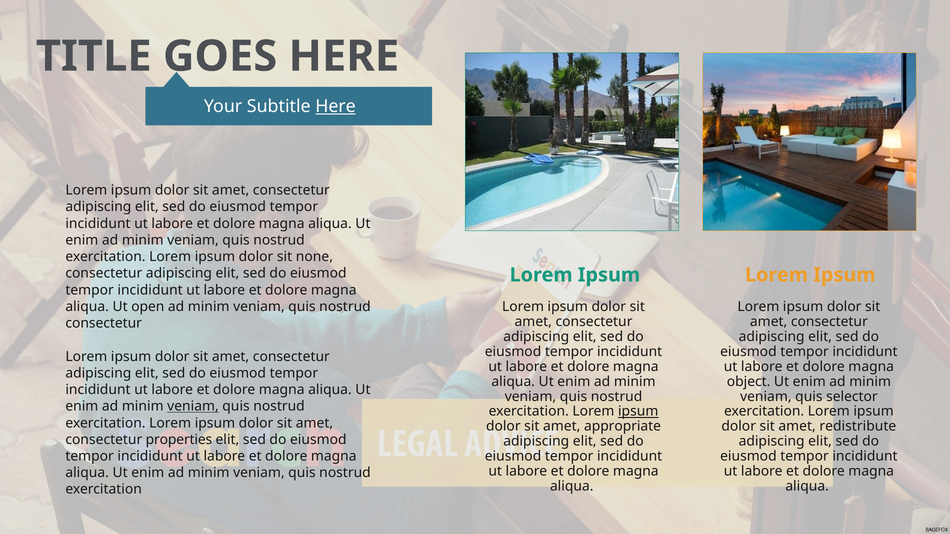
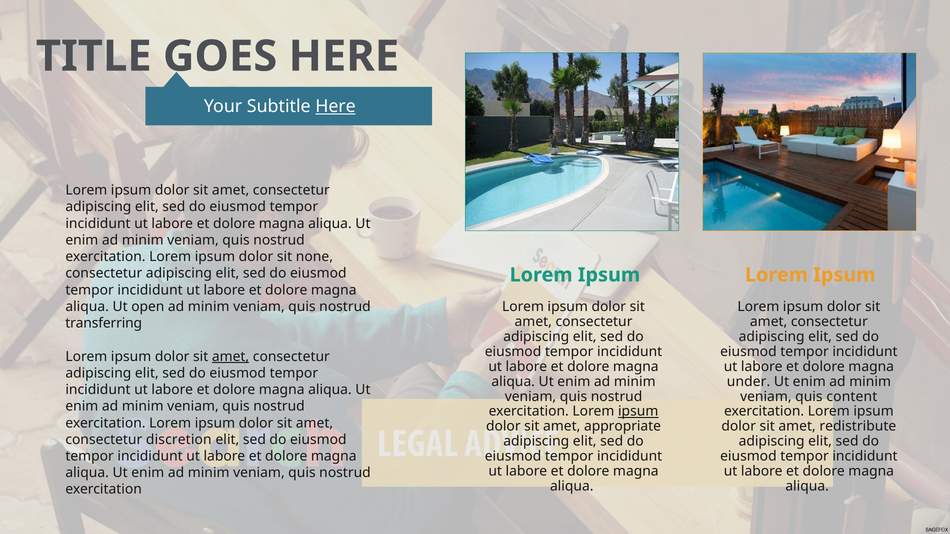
consectetur at (104, 323): consectetur -> transferring
amet at (231, 357) underline: none -> present
object: object -> under
selector: selector -> content
veniam at (193, 407) underline: present -> none
properties: properties -> discretion
